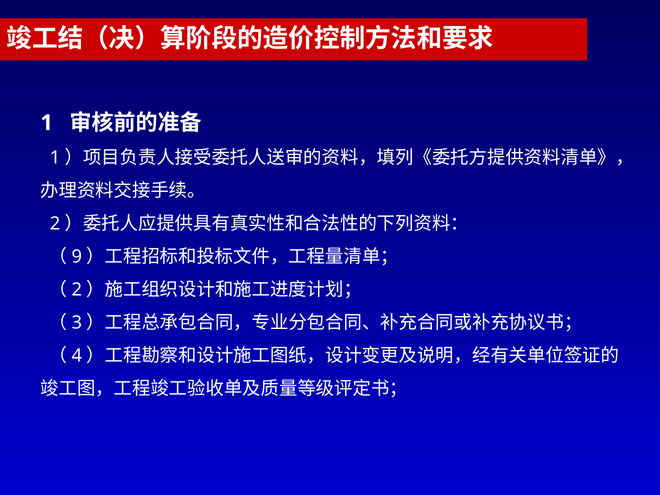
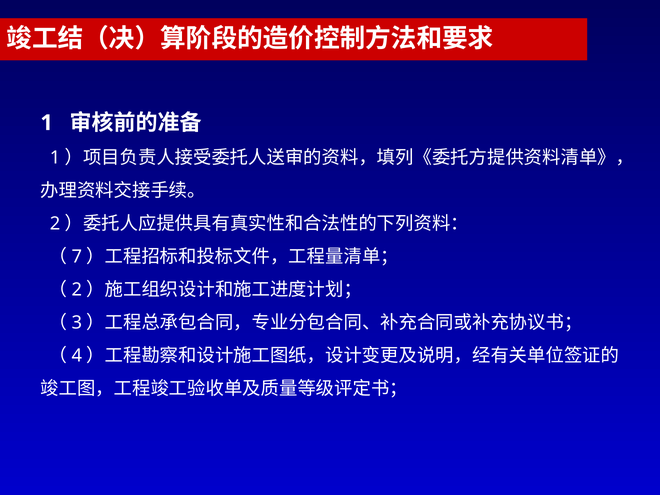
9: 9 -> 7
